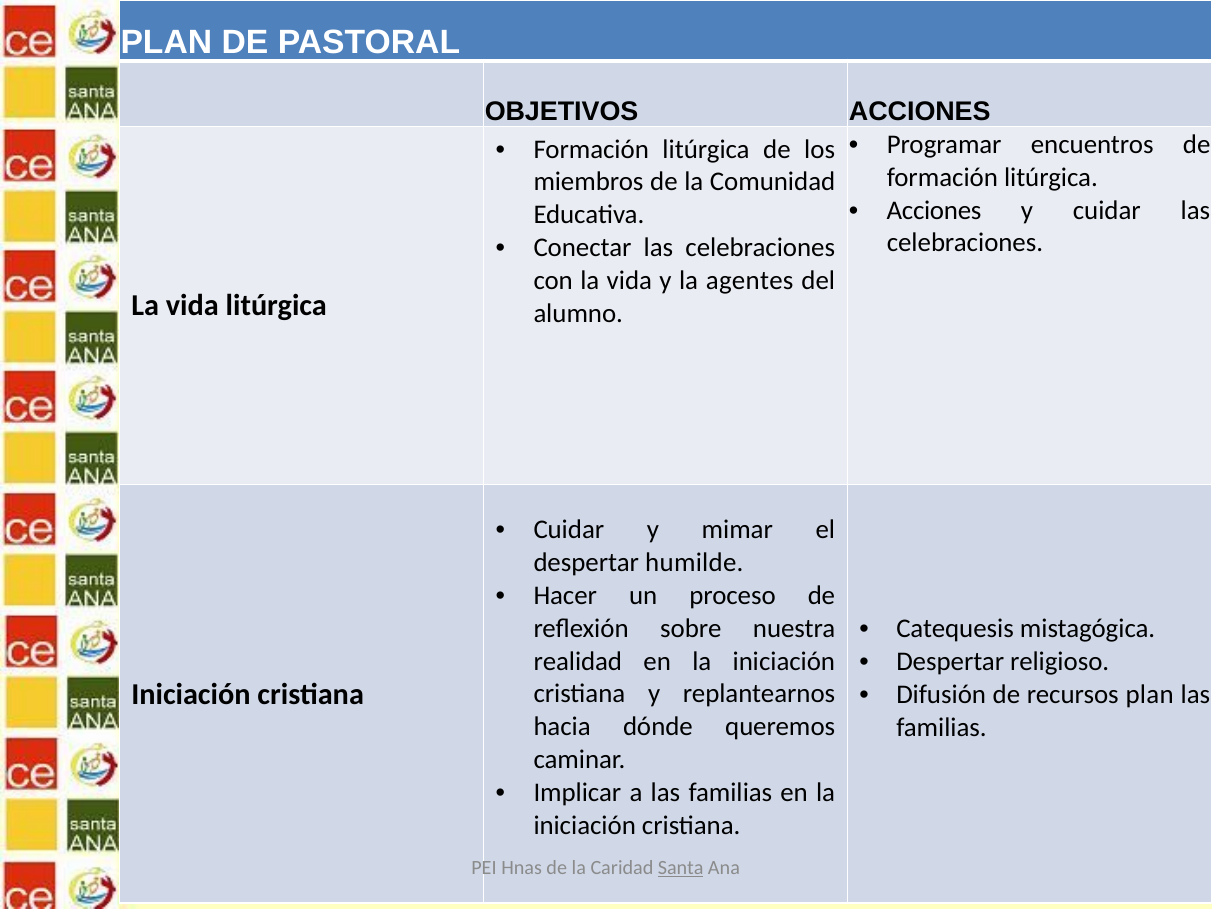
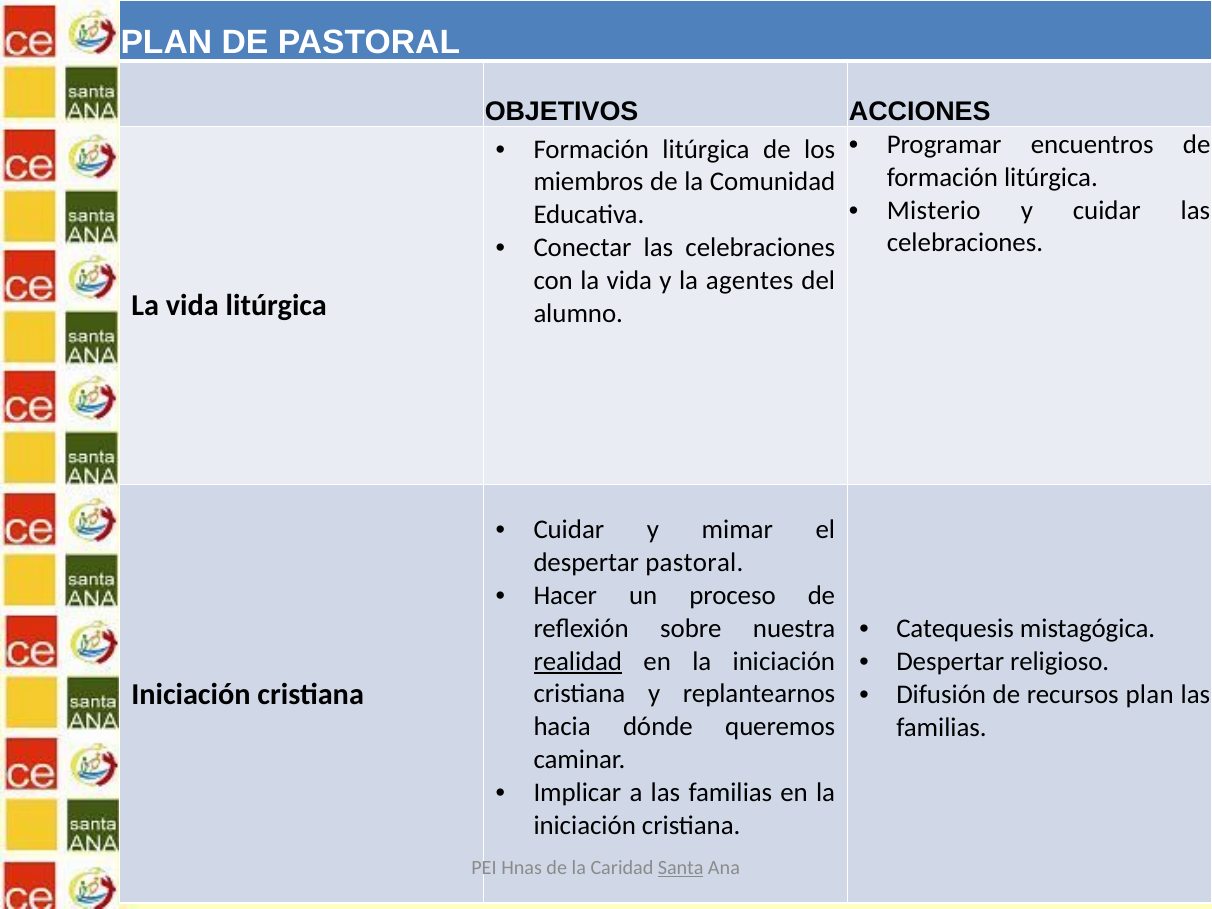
Acciones at (934, 210): Acciones -> Misterio
despertar humilde: humilde -> pastoral
realidad underline: none -> present
